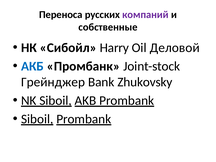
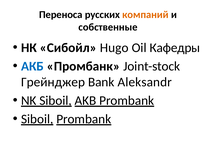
компаний colour: purple -> orange
Harry: Harry -> Hugo
Деловой: Деловой -> Кафедры
Zhukovsky: Zhukovsky -> Aleksandr
